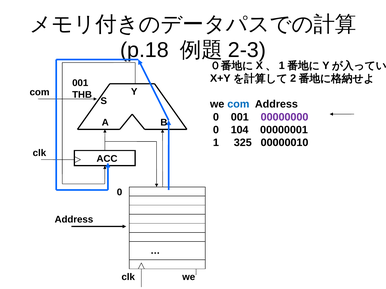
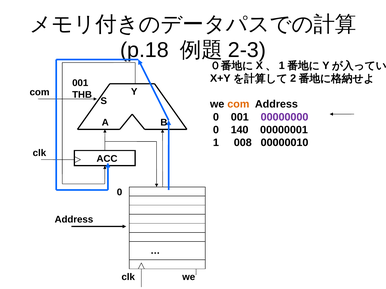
com at (238, 104) colour: blue -> orange
104: 104 -> 140
325: 325 -> 008
